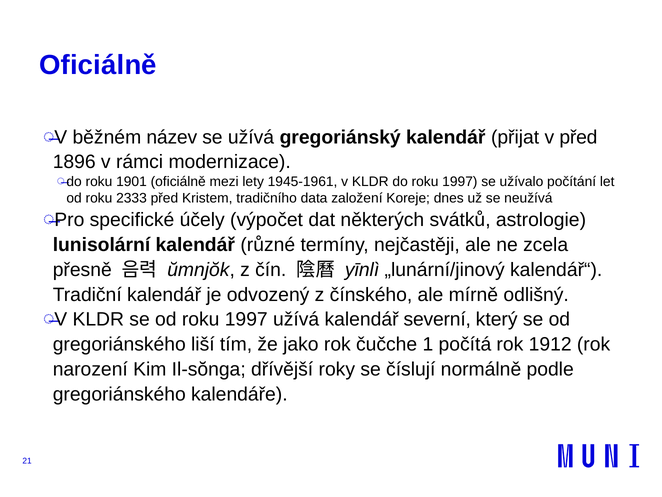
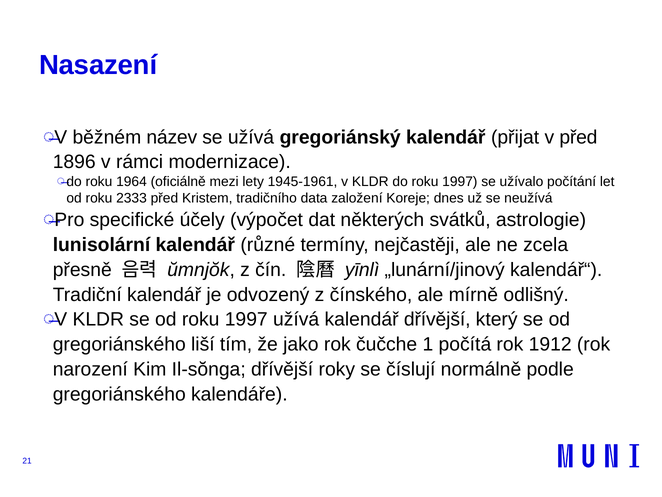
Oficiálně at (98, 65): Oficiálně -> Nasazení
1901: 1901 -> 1964
kalendář severní: severní -> dřívější
